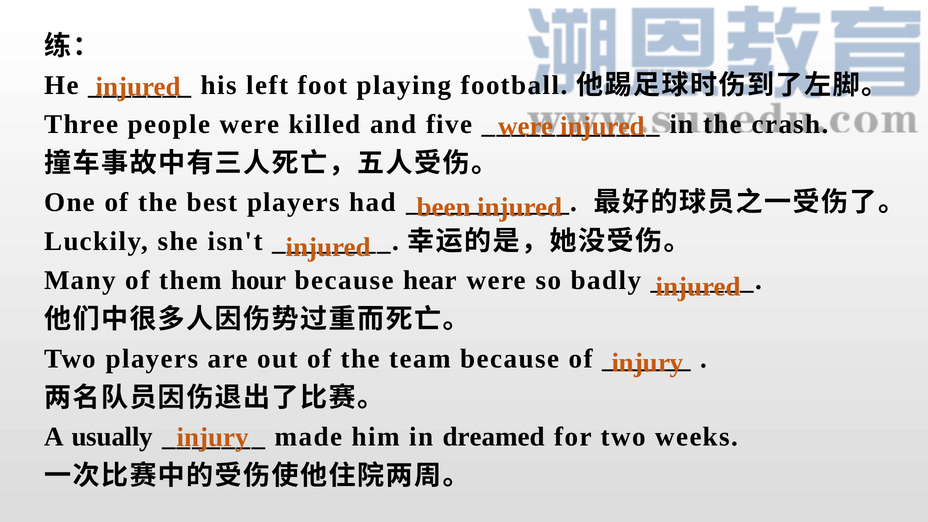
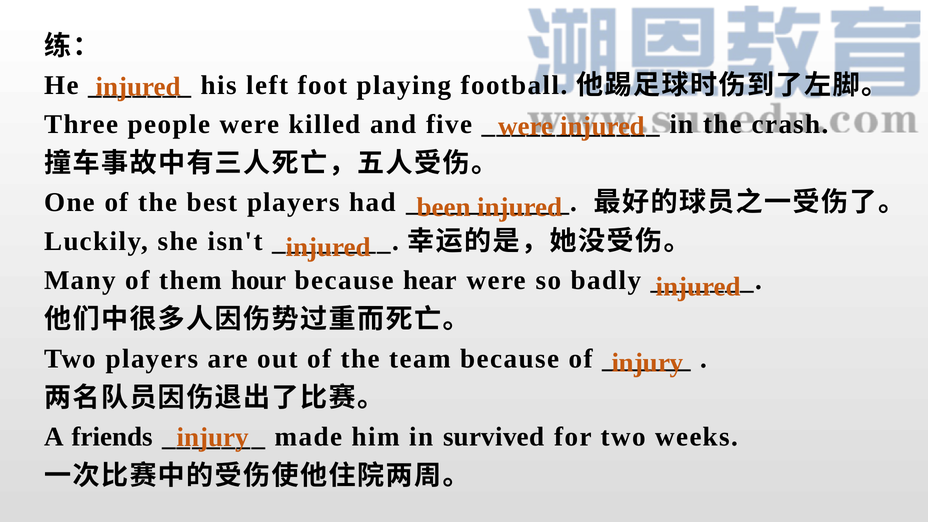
usually: usually -> friends
dreamed: dreamed -> survived
